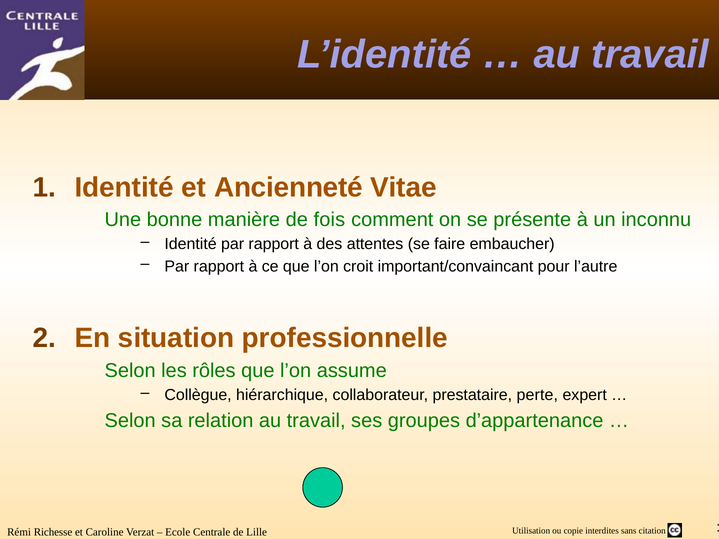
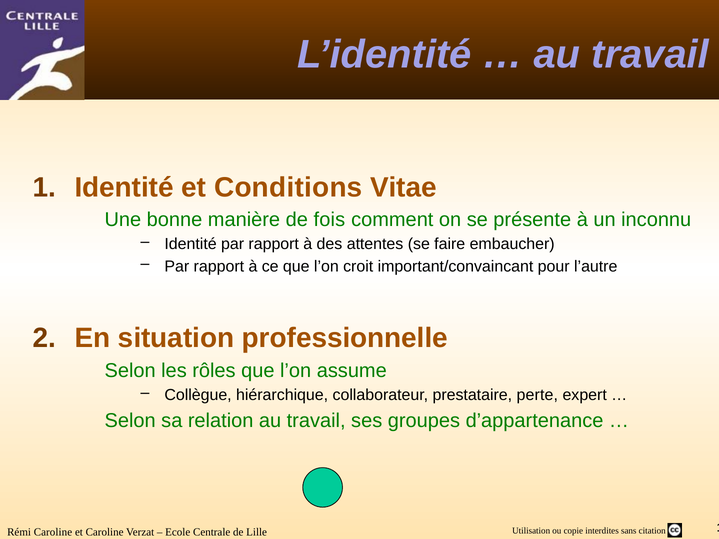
Ancienneté: Ancienneté -> Conditions
Rémi Richesse: Richesse -> Caroline
